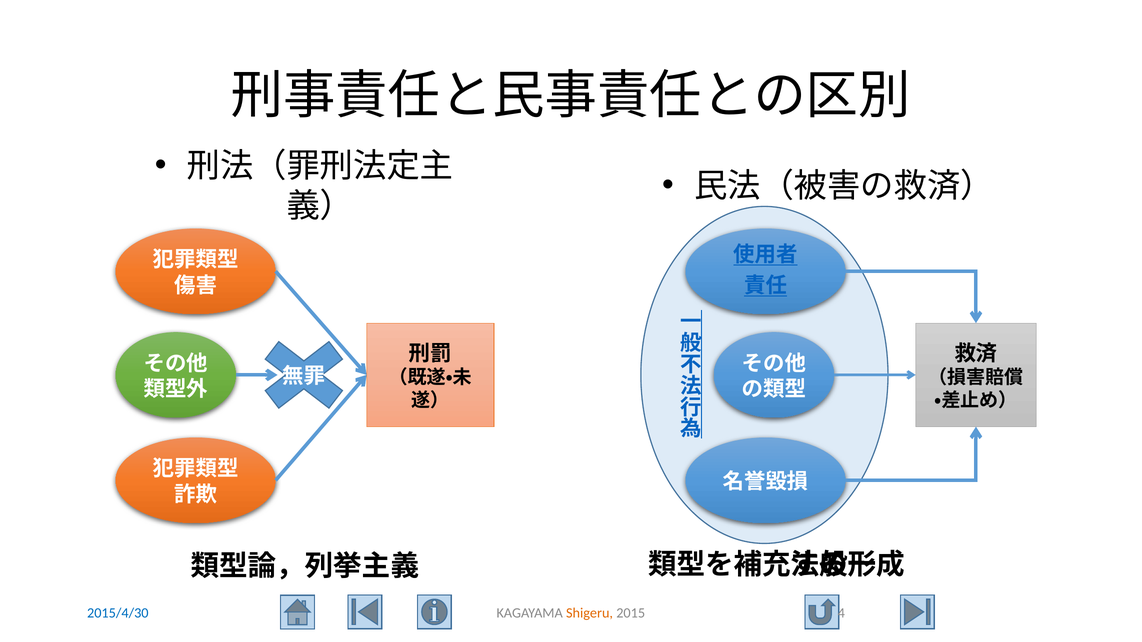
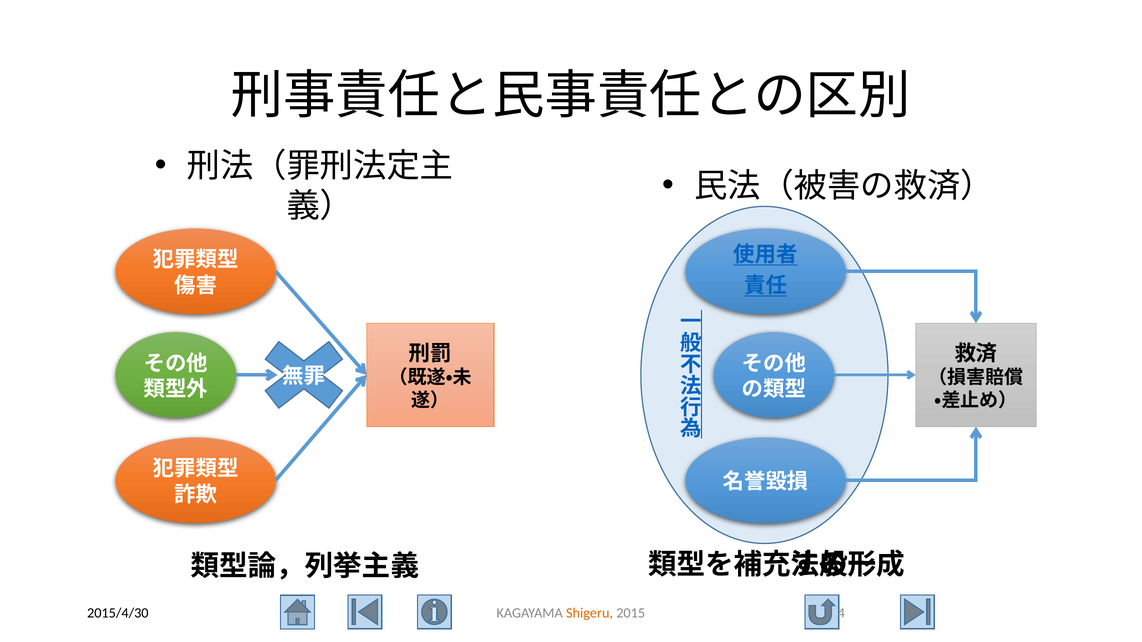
2015/4/30 colour: blue -> black
